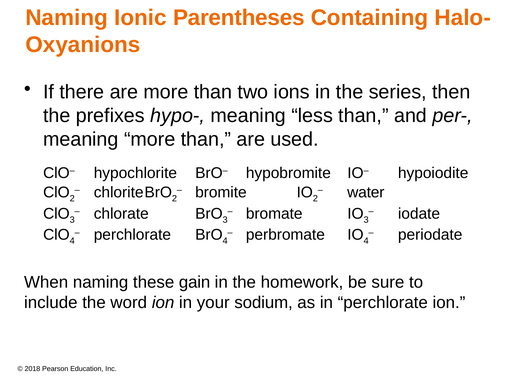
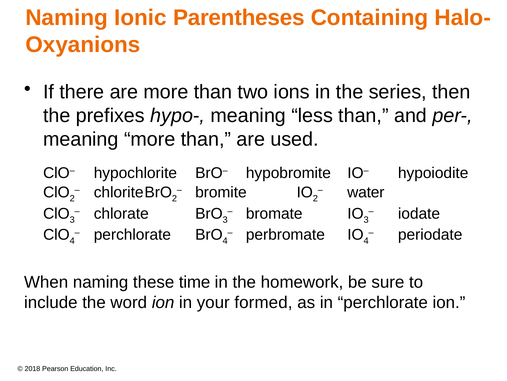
gain: gain -> time
sodium: sodium -> formed
